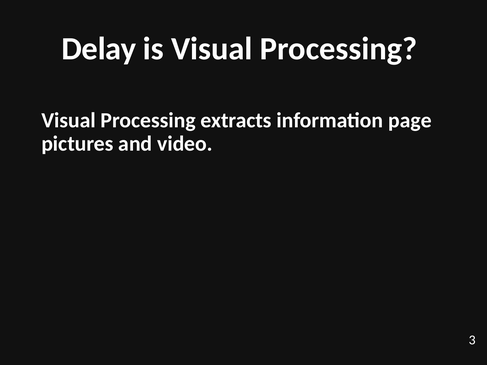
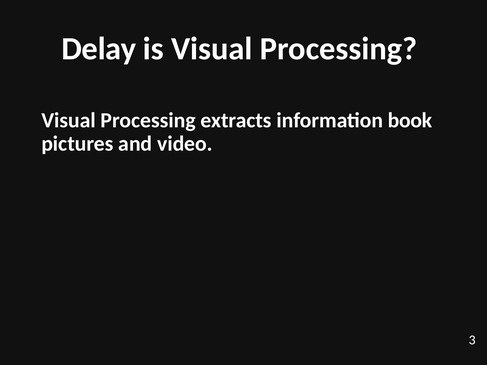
page: page -> book
